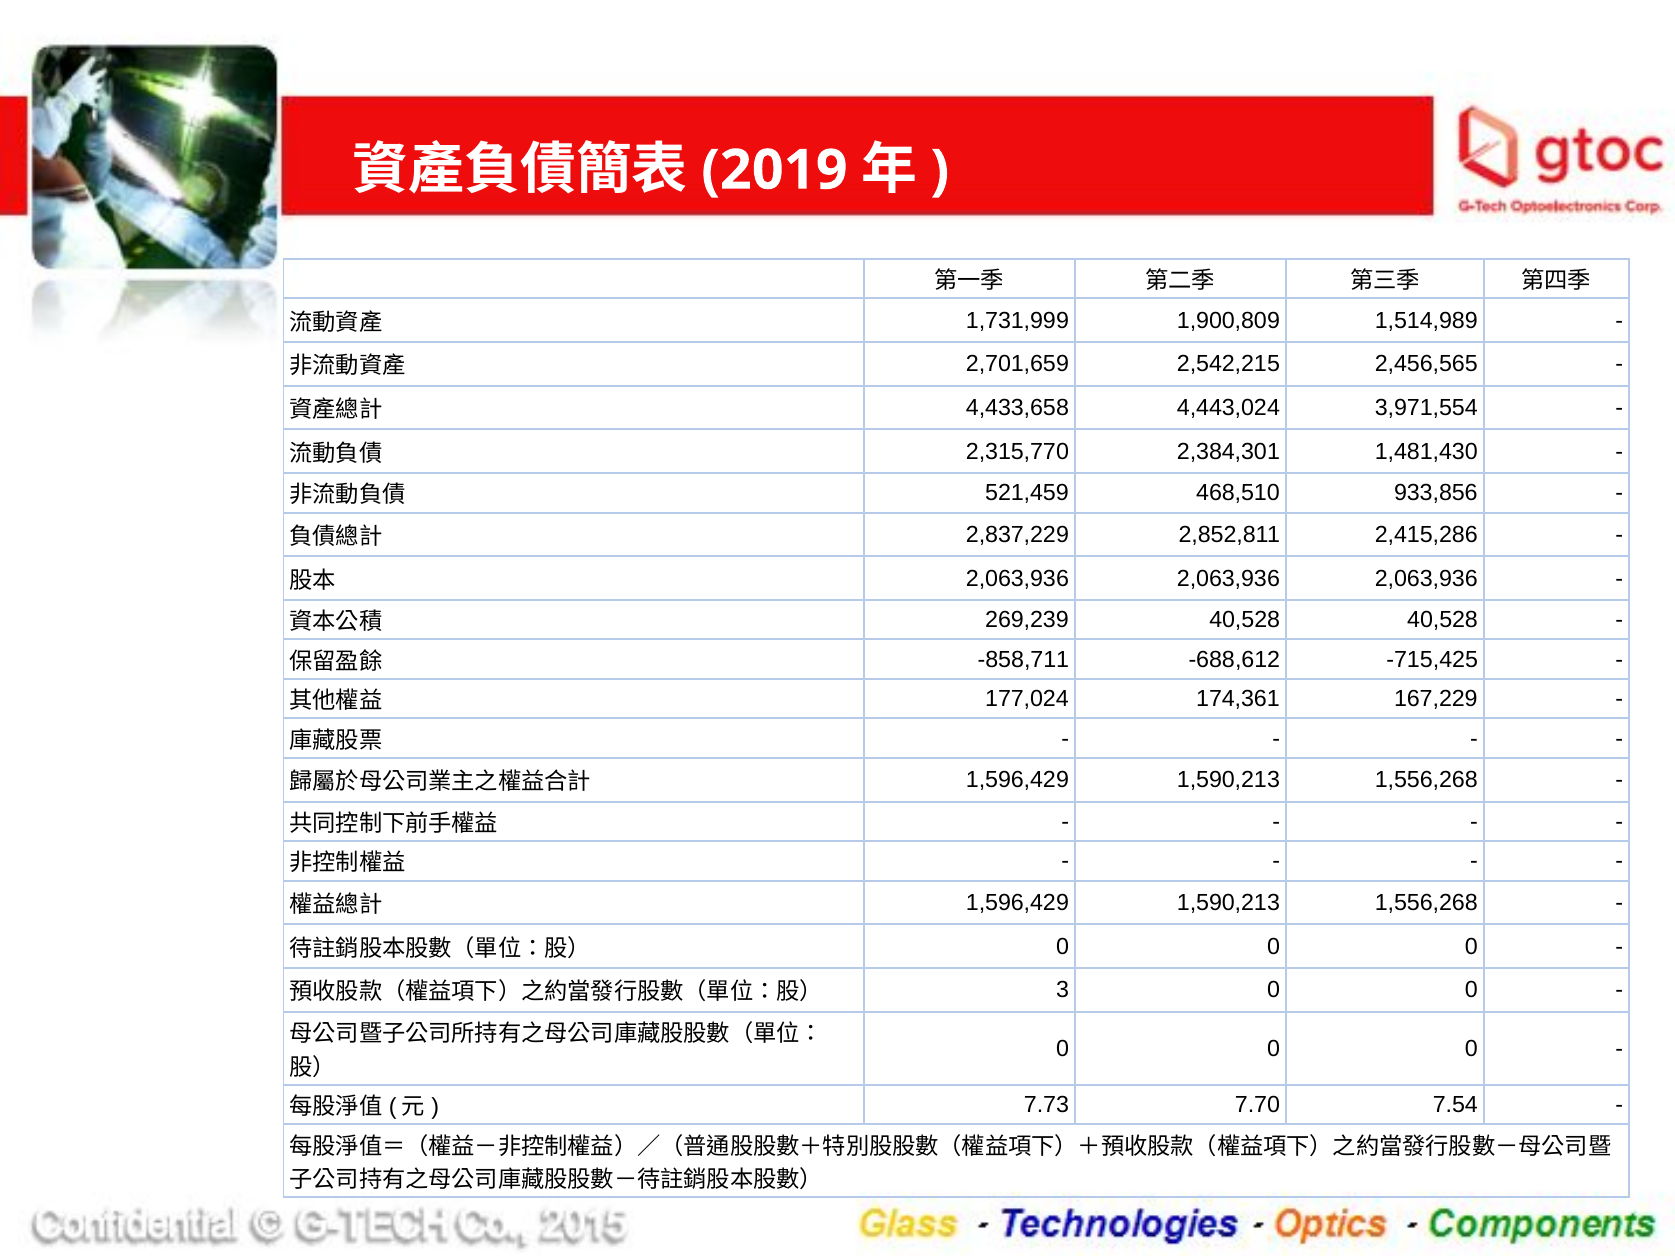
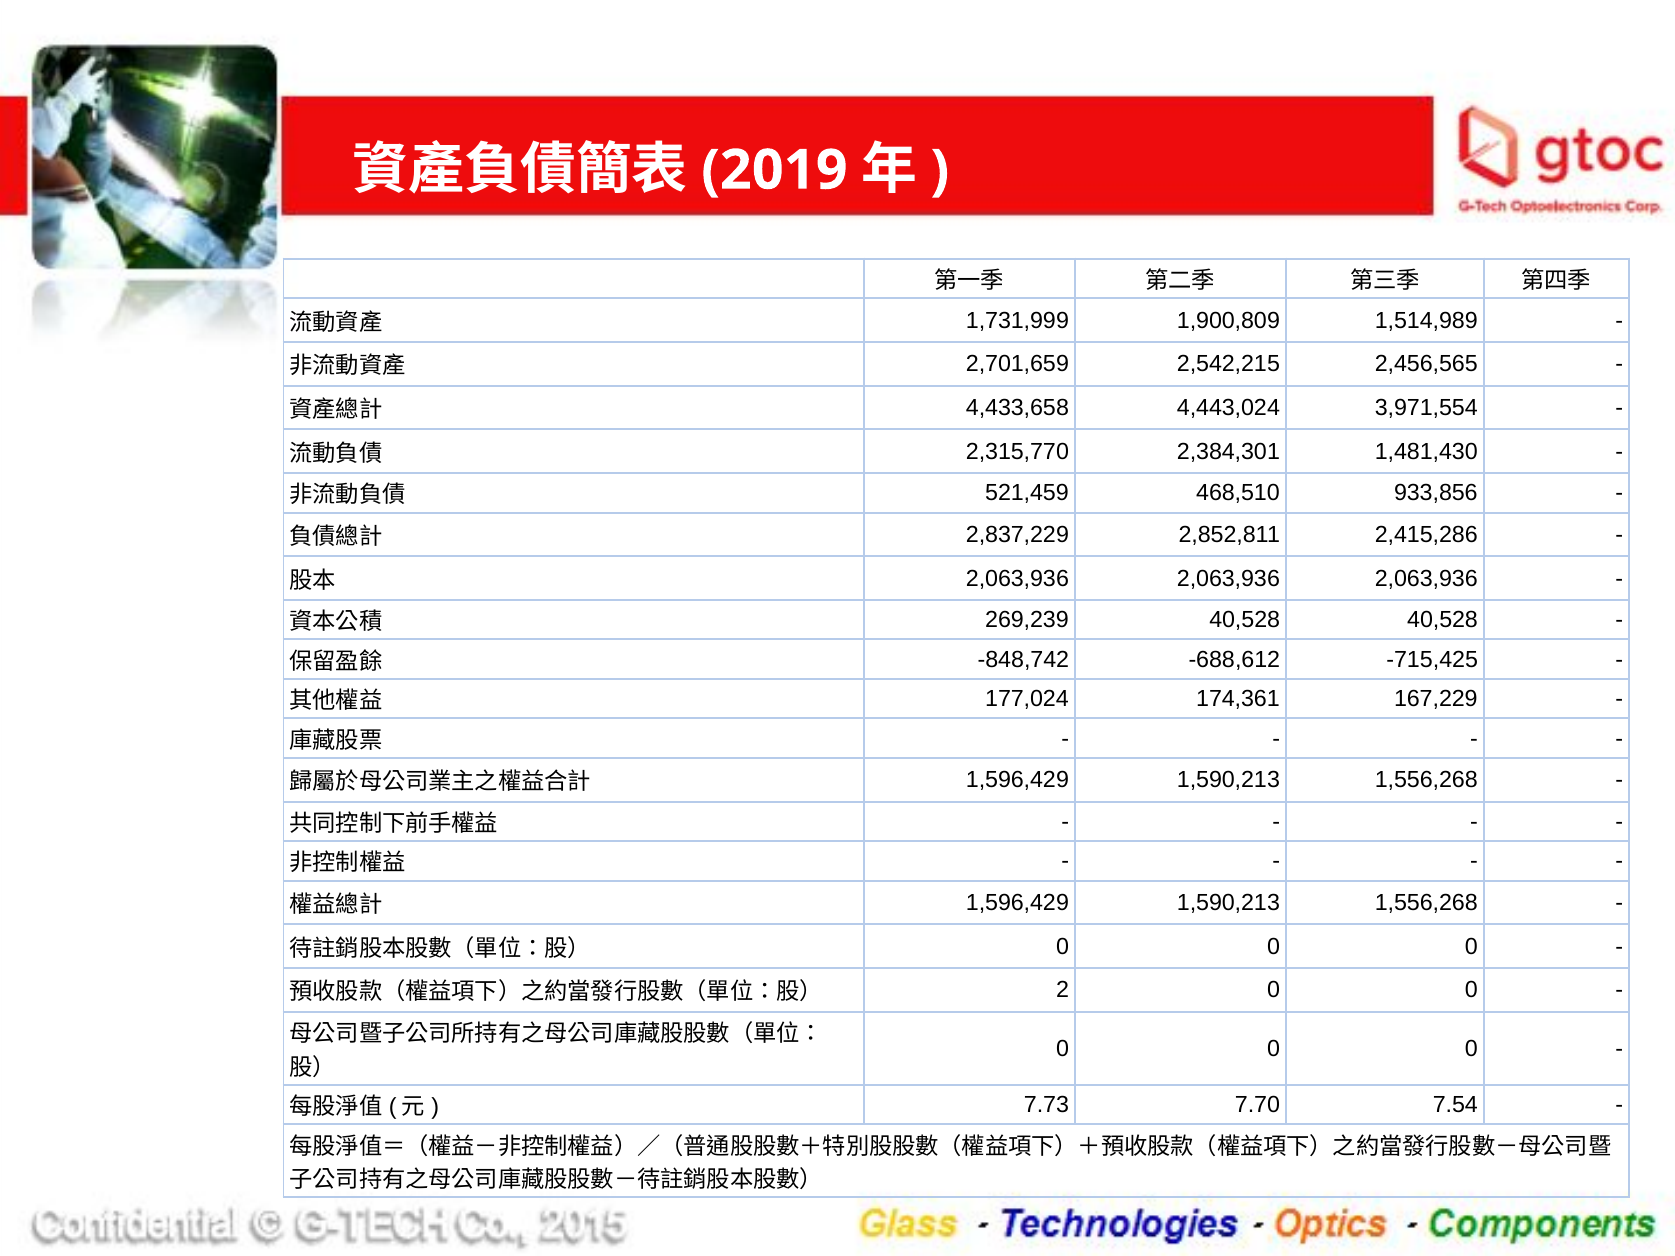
-858,711: -858,711 -> -848,742
3: 3 -> 2
